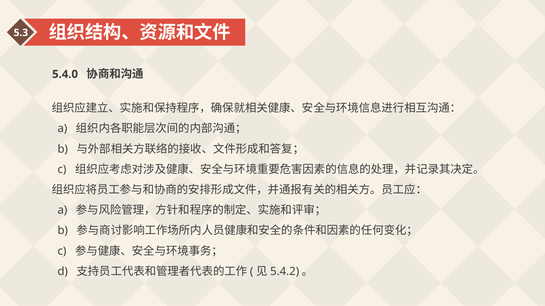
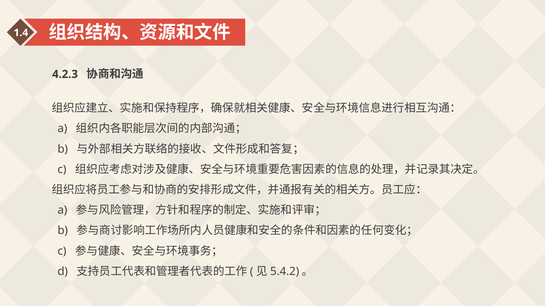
5.3: 5.3 -> 1.4
5.4.0: 5.4.0 -> 4.2.3
